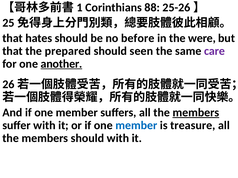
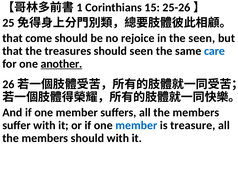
88: 88 -> 15
hates: hates -> come
before: before -> rejoice
the were: were -> seen
prepared: prepared -> treasures
care colour: purple -> blue
members at (196, 113) underline: present -> none
